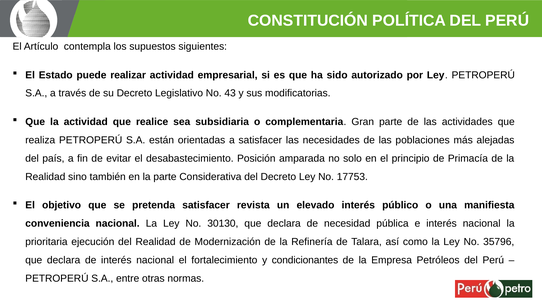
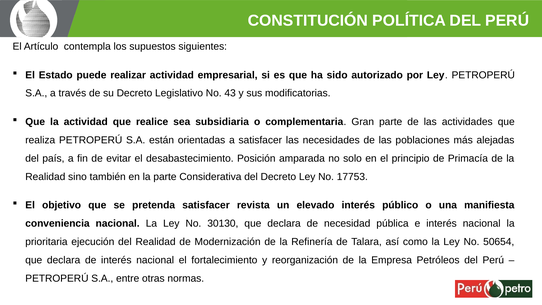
35796: 35796 -> 50654
condicionantes: condicionantes -> reorganización
